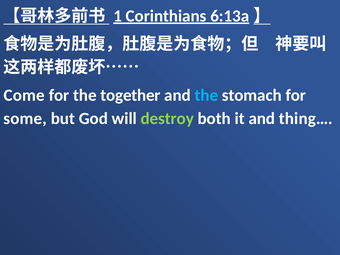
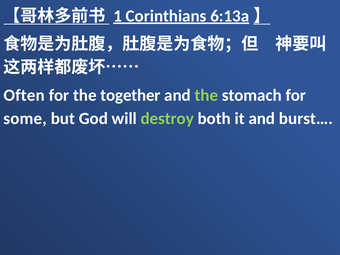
Come: Come -> Often
the at (206, 95) colour: light blue -> light green
thing…: thing… -> burst…
